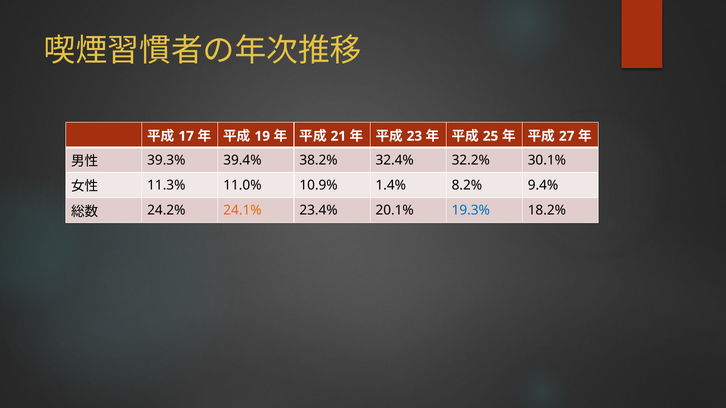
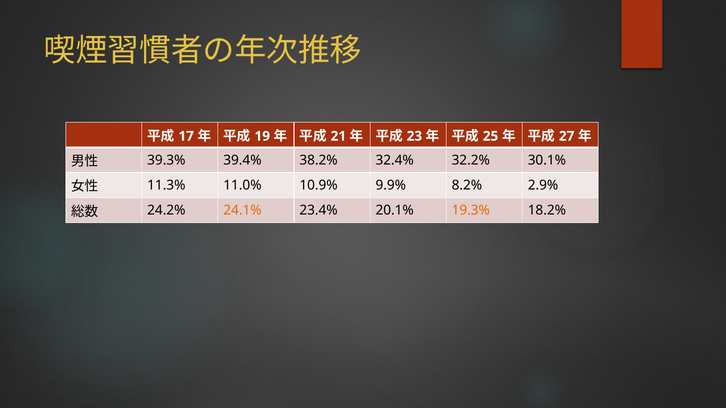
1.4%: 1.4% -> 9.9%
9.4%: 9.4% -> 2.9%
19.3% colour: blue -> orange
